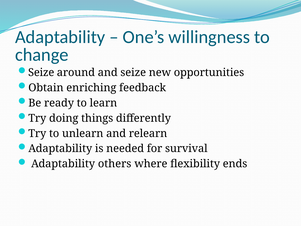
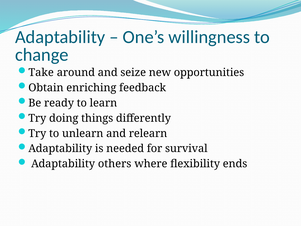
Seize at (41, 72): Seize -> Take
